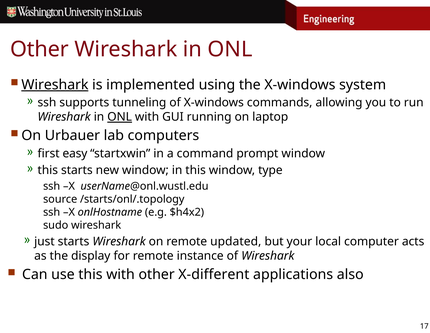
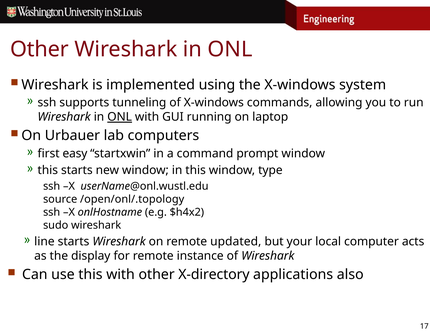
Wireshark at (55, 85) underline: present -> none
/starts/onl/.topology: /starts/onl/.topology -> /open/onl/.topology
just: just -> line
X-different: X-different -> X-directory
